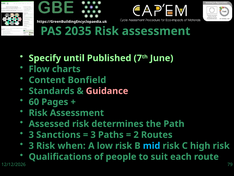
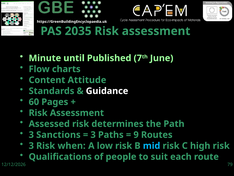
Specify: Specify -> Minute
Bonfield: Bonfield -> Attitude
Guidance colour: pink -> white
2: 2 -> 9
